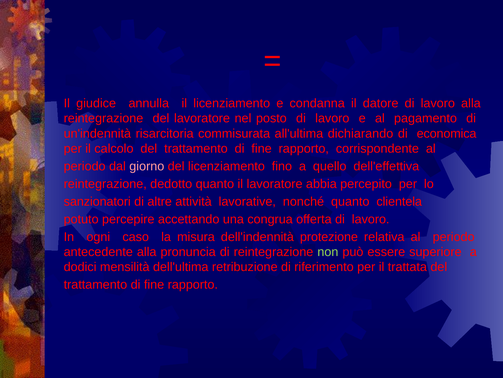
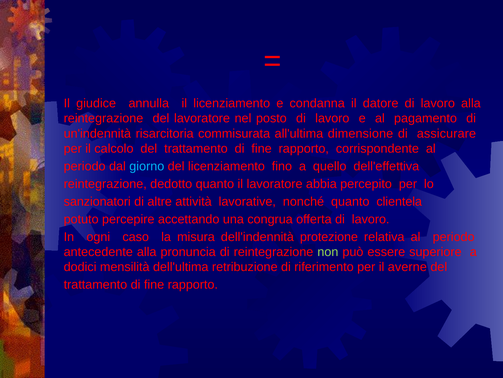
dichiarando: dichiarando -> dimensione
economica: economica -> assicurare
giorno colour: pink -> light blue
trattata: trattata -> averne
